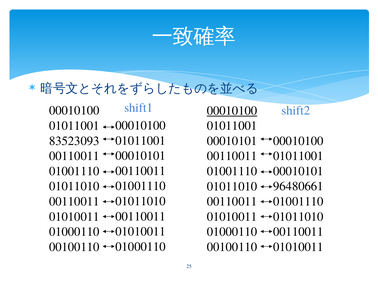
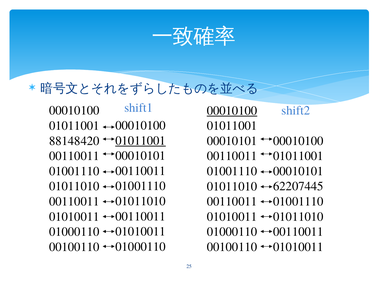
01011001 at (141, 140) underline: none -> present
83523093: 83523093 -> 88148420
96480661: 96480661 -> 62207445
